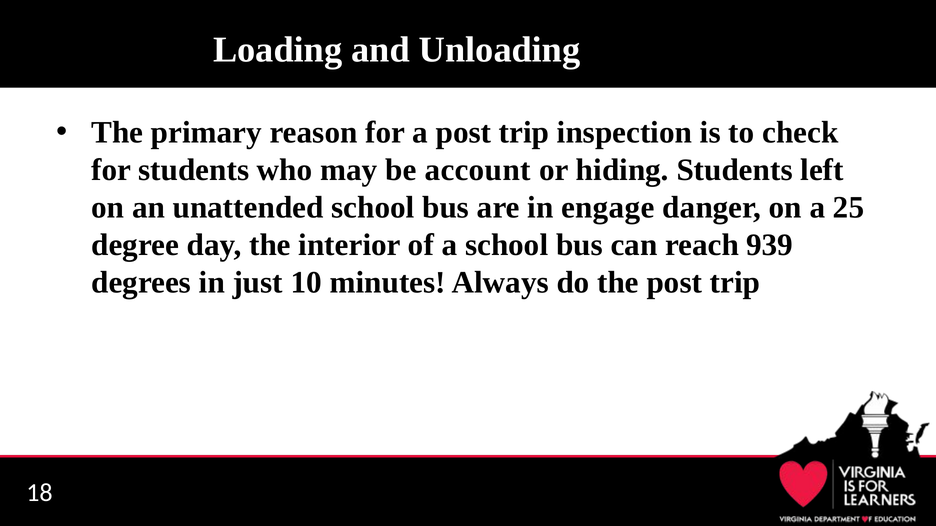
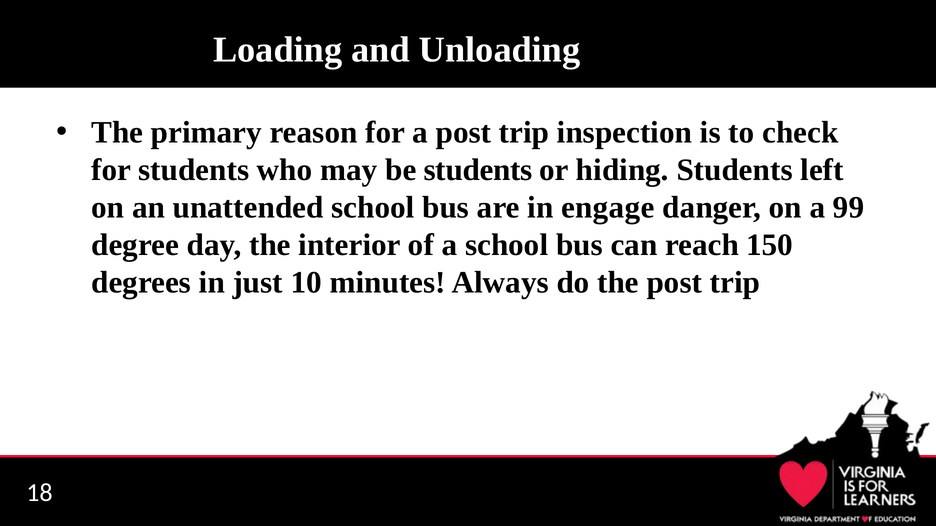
be account: account -> students
25: 25 -> 99
939: 939 -> 150
